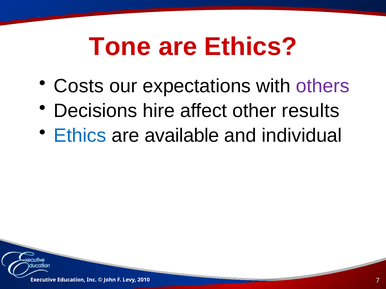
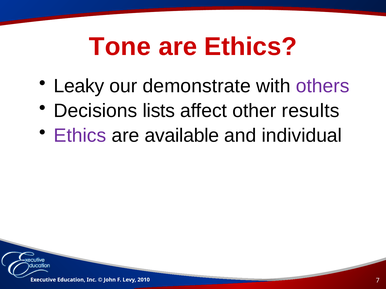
Costs: Costs -> Leaky
expectations: expectations -> demonstrate
hire: hire -> lists
Ethics at (80, 136) colour: blue -> purple
